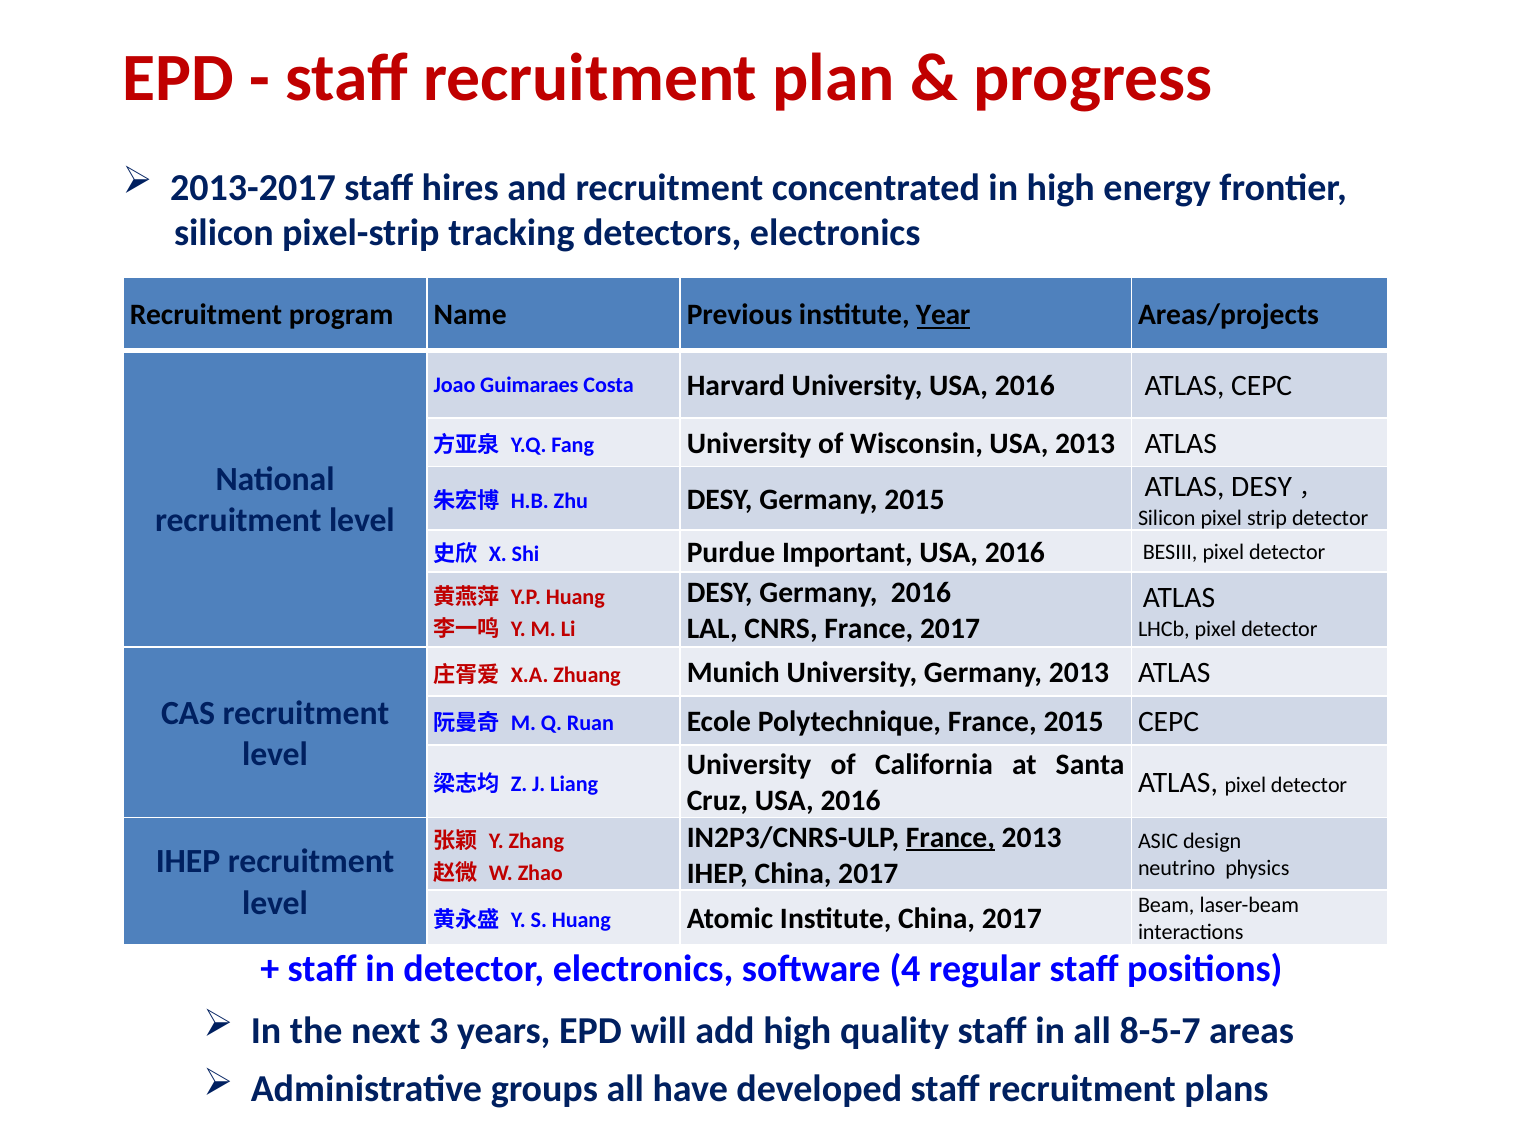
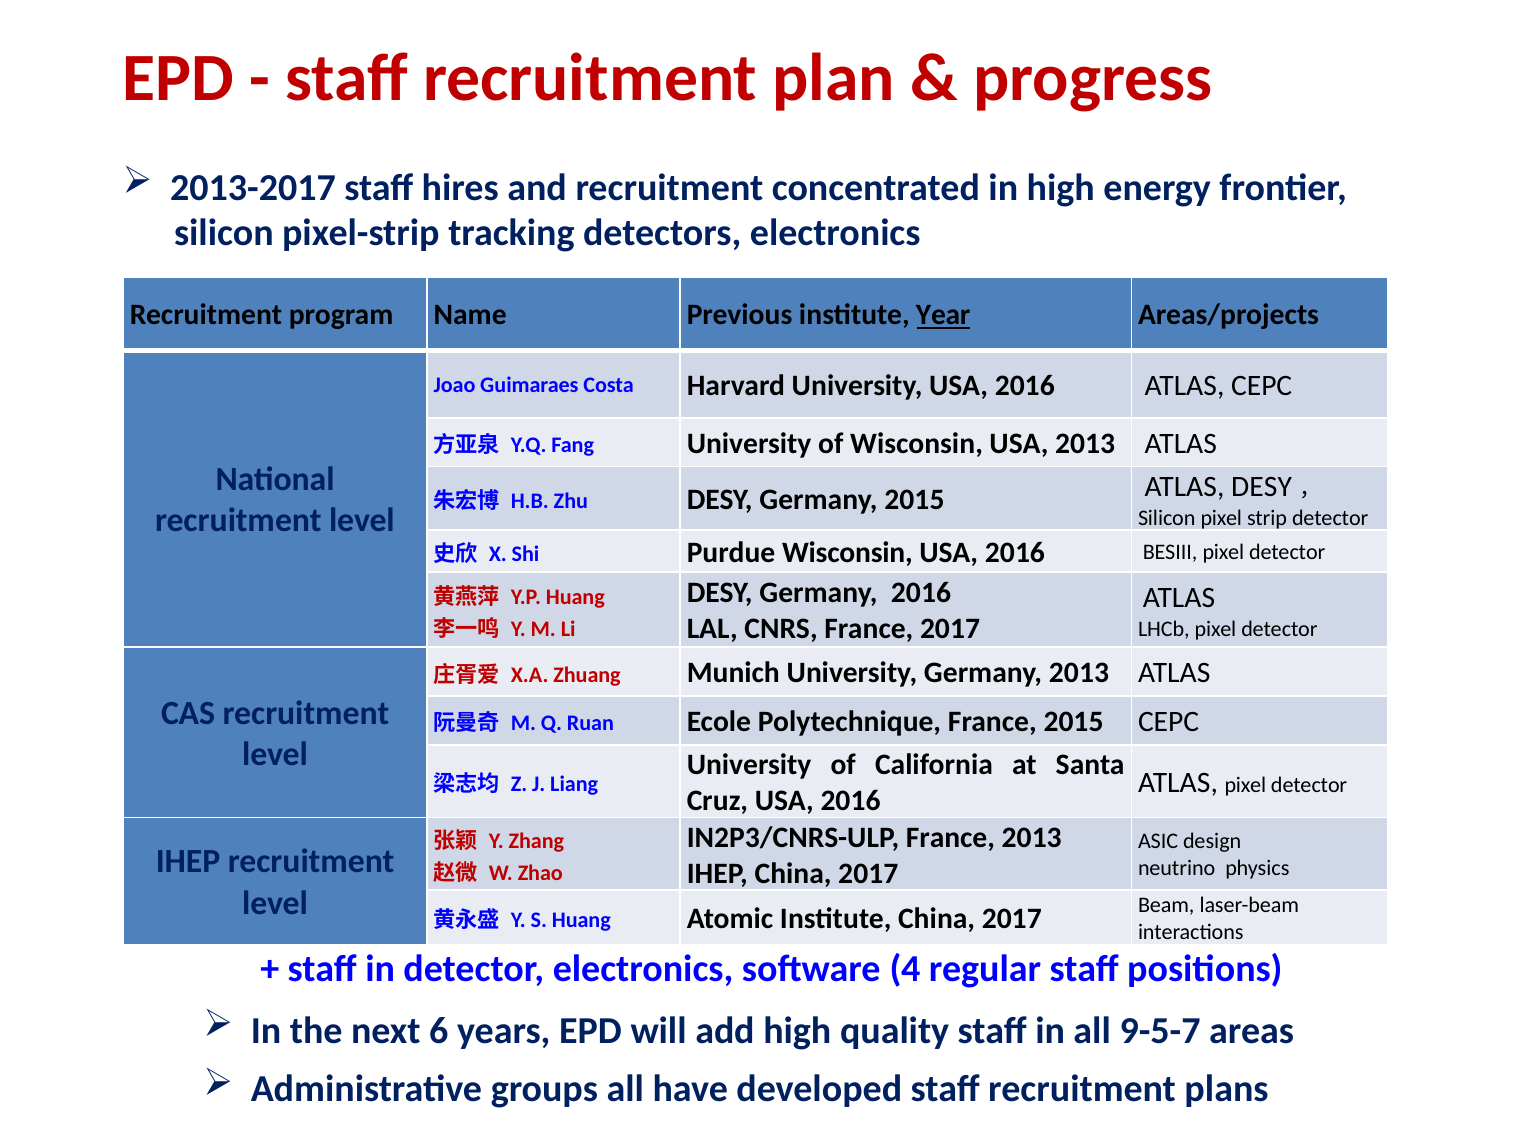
Purdue Important: Important -> Wisconsin
France at (950, 837) underline: present -> none
3: 3 -> 6
8-5-7: 8-5-7 -> 9-5-7
